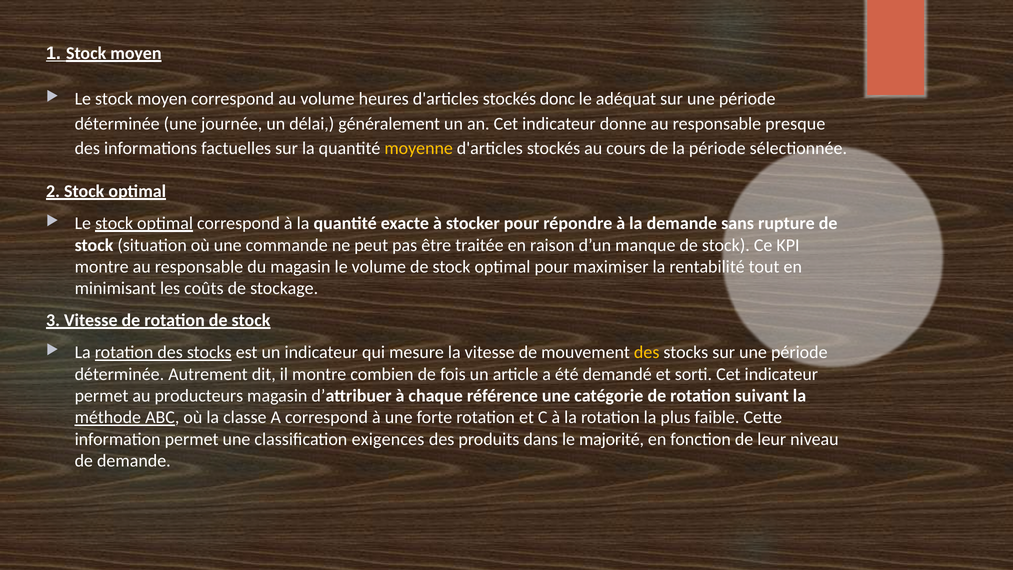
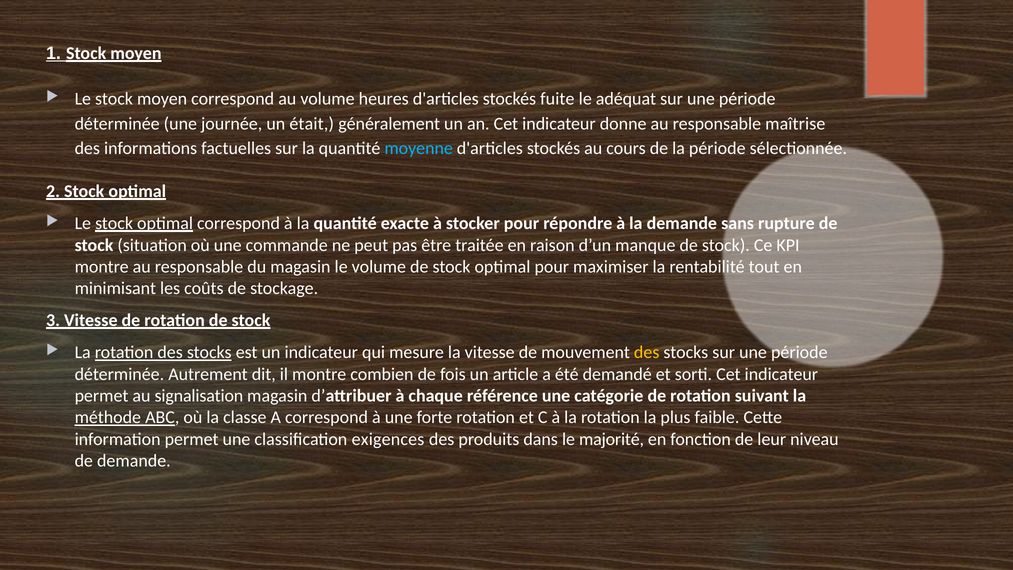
donc: donc -> fuite
délai: délai -> était
presque: presque -> maîtrise
moyenne colour: yellow -> light blue
producteurs: producteurs -> signalisation
